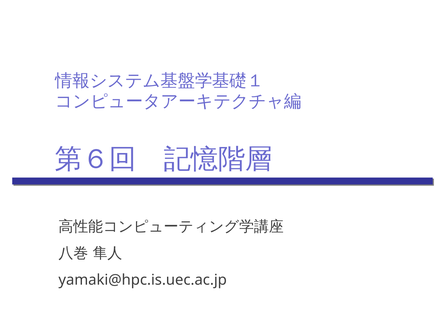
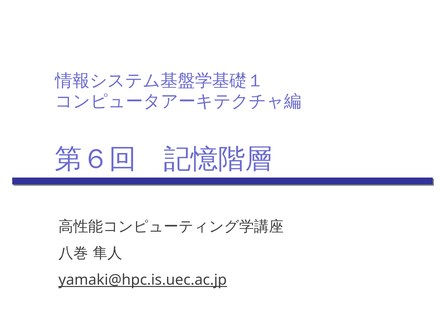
yamaki@hpc.is.uec.ac.jp underline: none -> present
